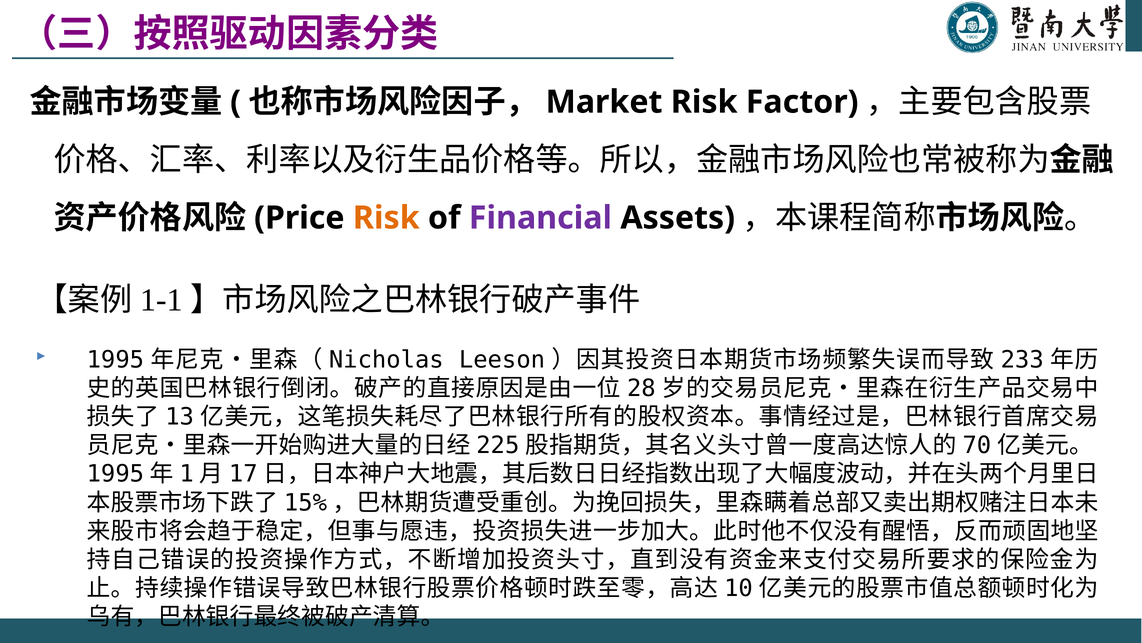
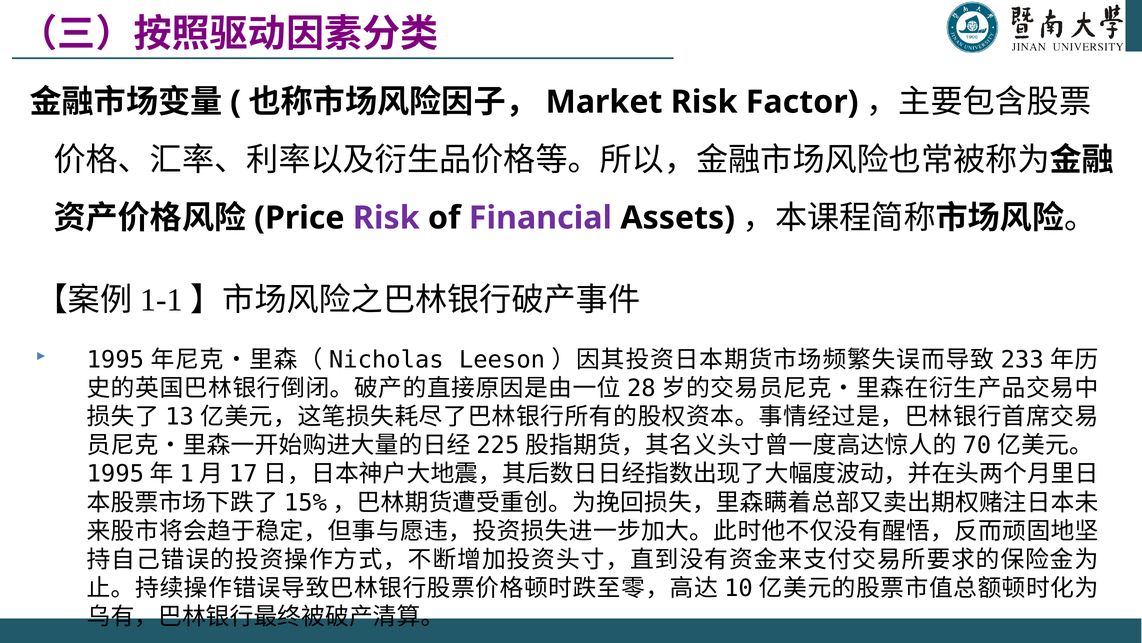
Risk at (386, 218) colour: orange -> purple
